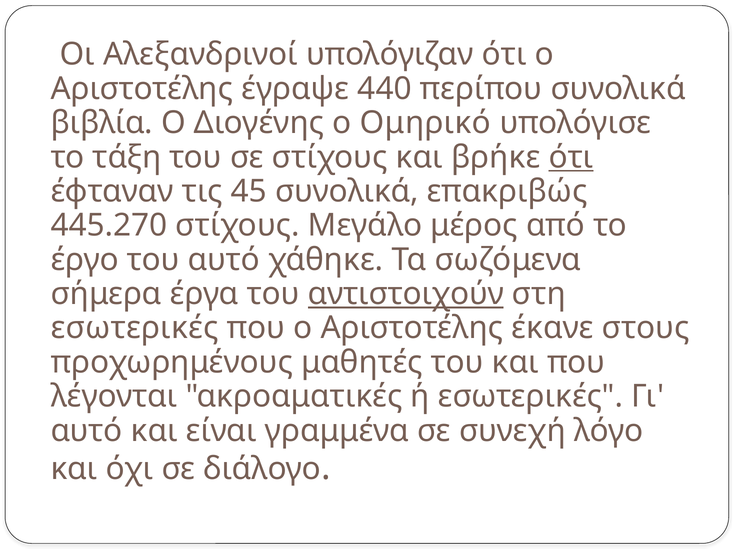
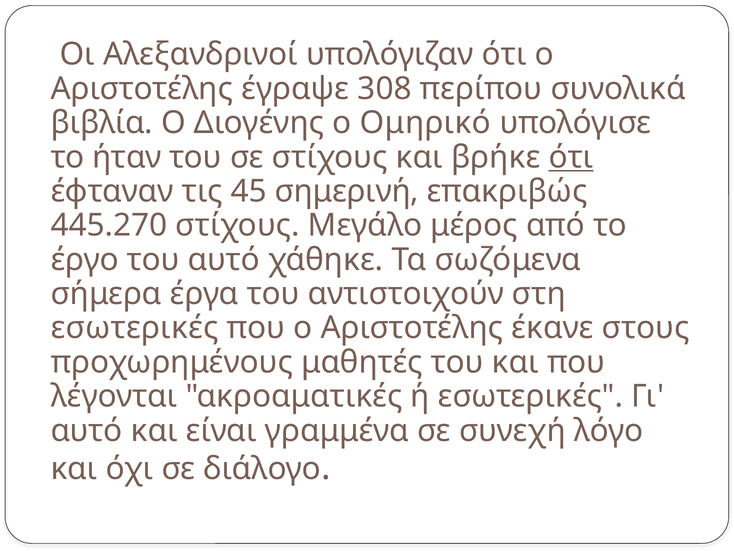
440: 440 -> 308
τάξη: τάξη -> ήταν
45 συνολικά: συνολικά -> σημερινή
αντιστοιχούν underline: present -> none
